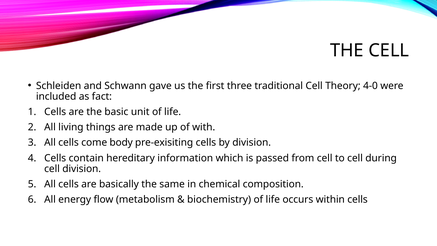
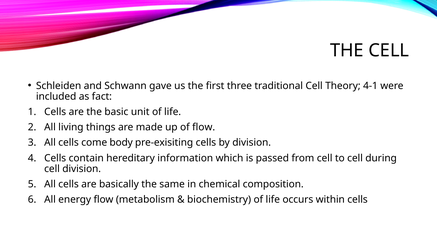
4-0: 4-0 -> 4-1
of with: with -> flow
